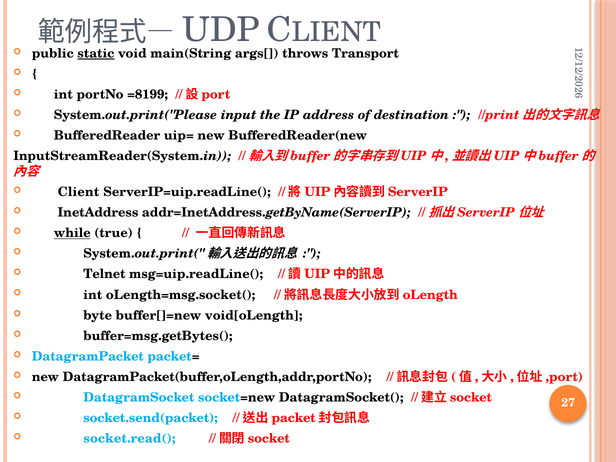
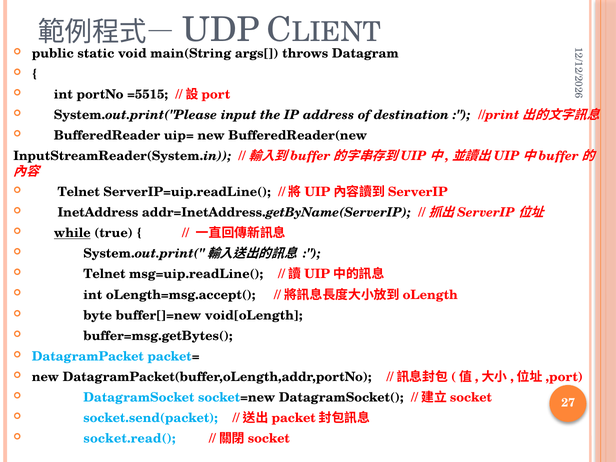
static underline: present -> none
Transport: Transport -> Datagram
=8199: =8199 -> =5515
Client at (79, 192): Client -> Telnet
oLength=msg.socket(: oLength=msg.socket( -> oLength=msg.accept(
